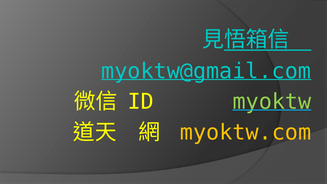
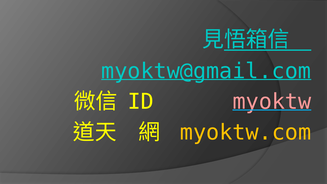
myoktw colour: light green -> pink
